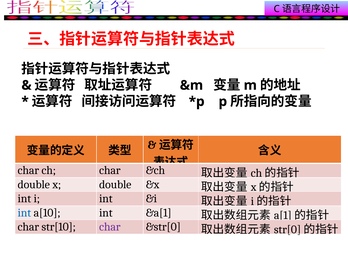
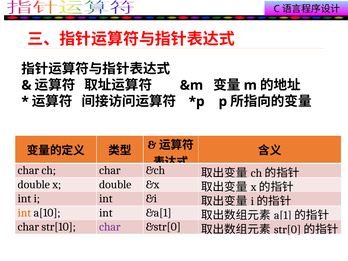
int at (24, 213) colour: blue -> orange
